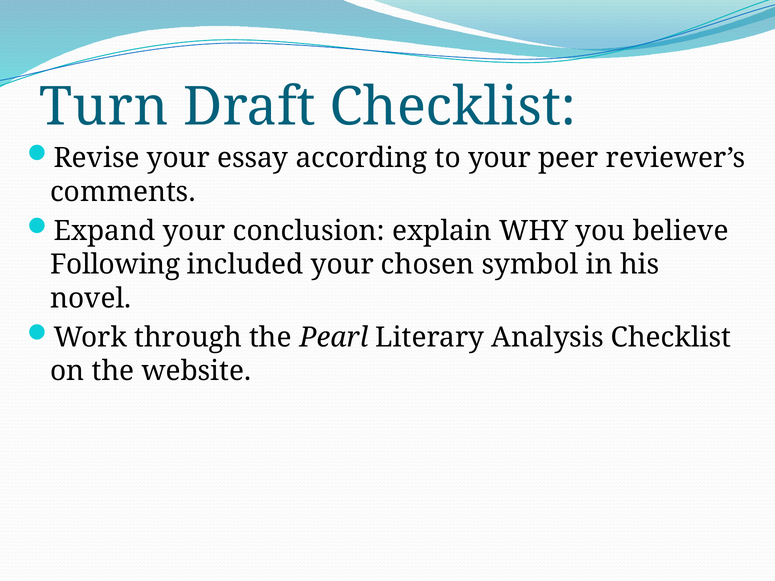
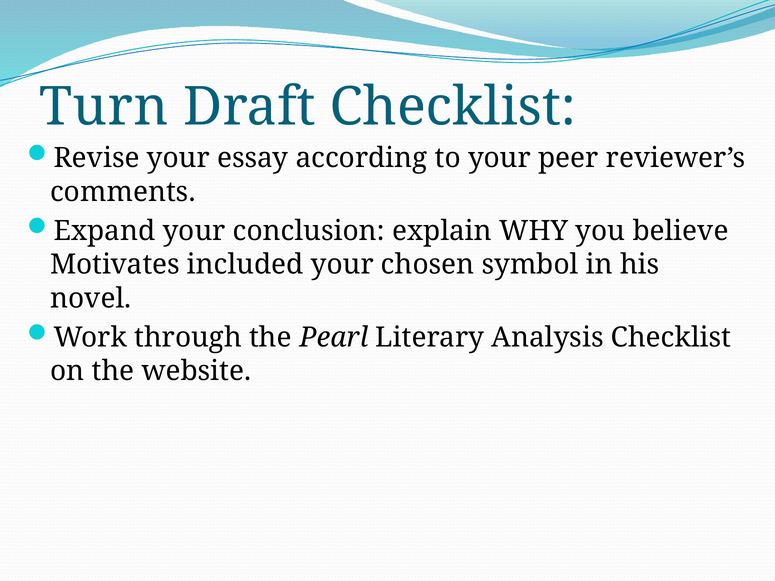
Following: Following -> Motivates
